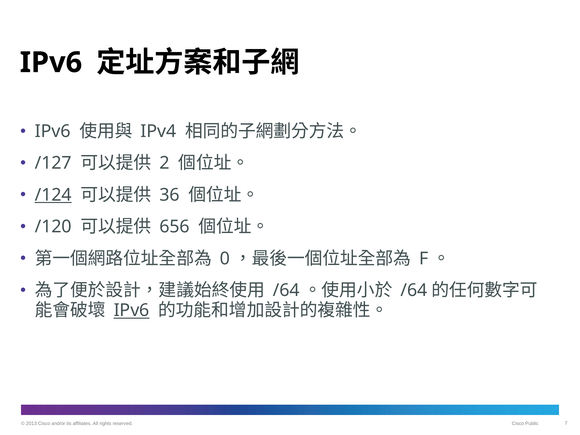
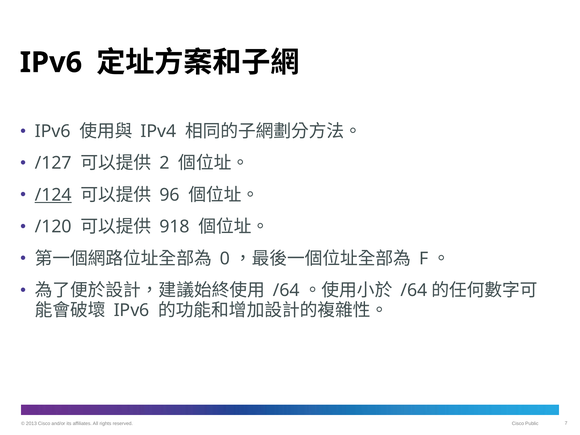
36: 36 -> 96
656: 656 -> 918
IPv6 at (132, 310) underline: present -> none
